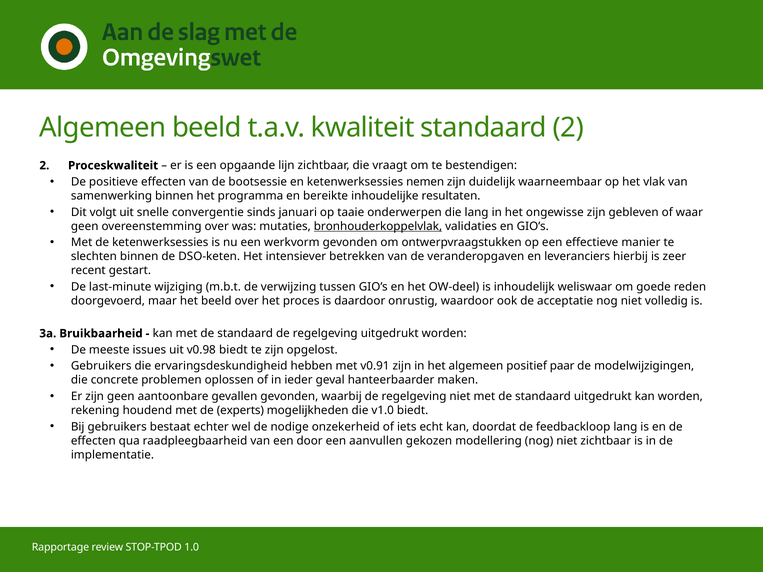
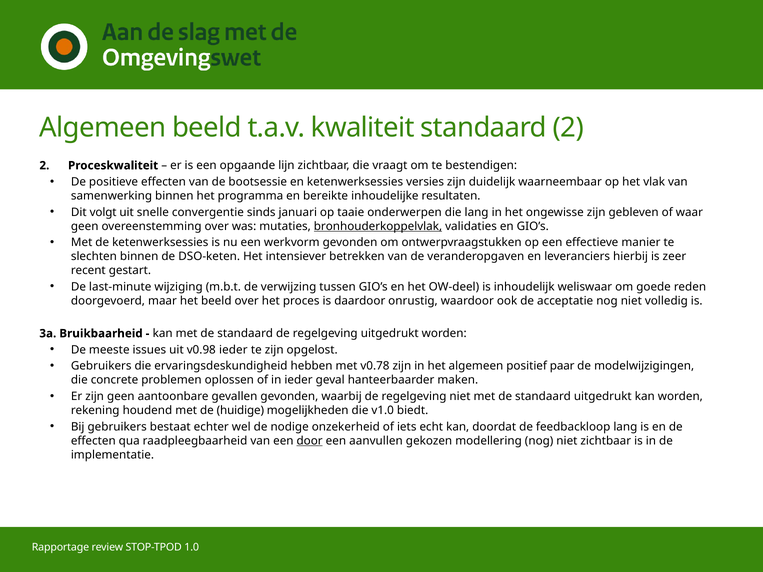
nemen: nemen -> versies
v0.98 biedt: biedt -> ieder
v0.91: v0.91 -> v0.78
experts: experts -> huidige
door underline: none -> present
